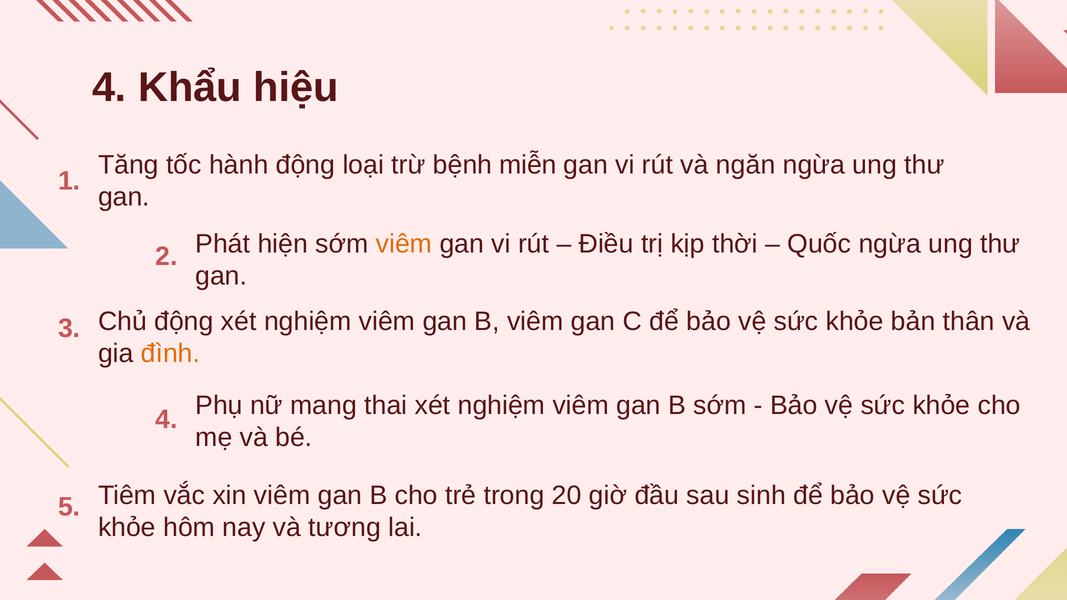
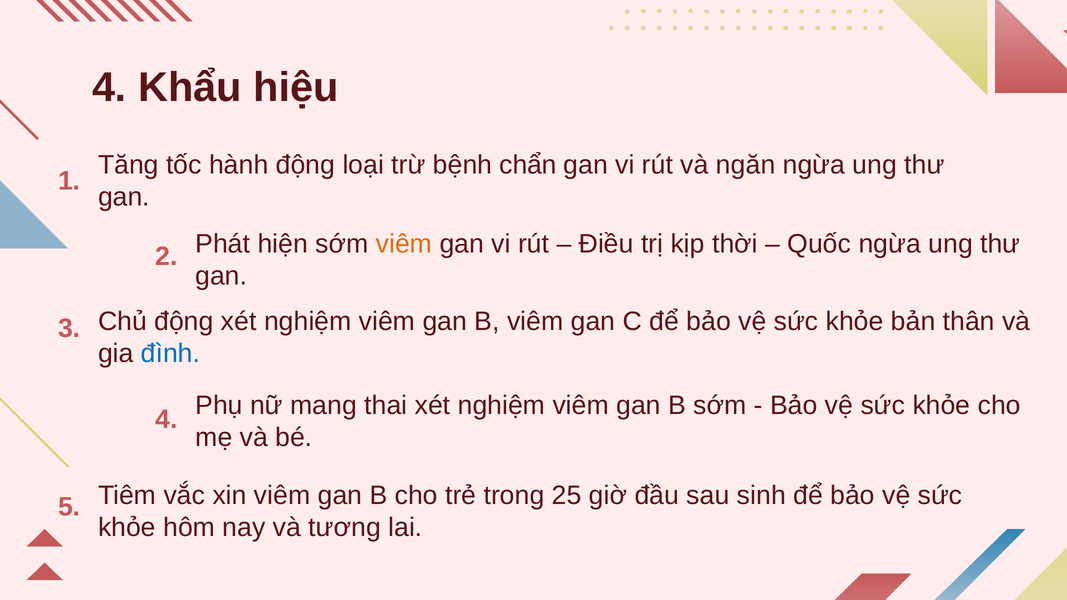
miễn: miễn -> chẩn
đình colour: orange -> blue
20: 20 -> 25
